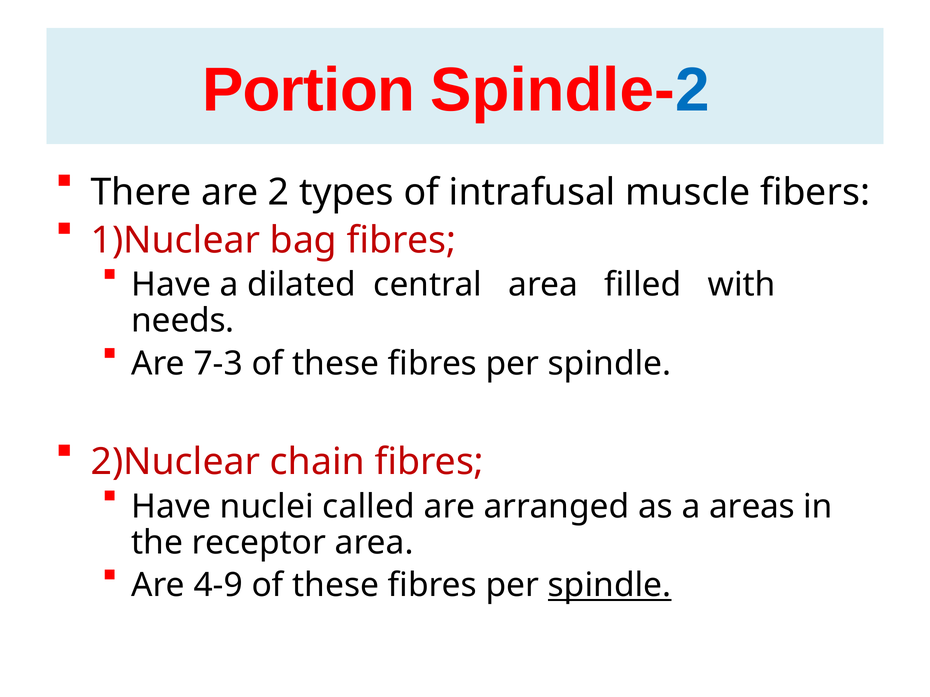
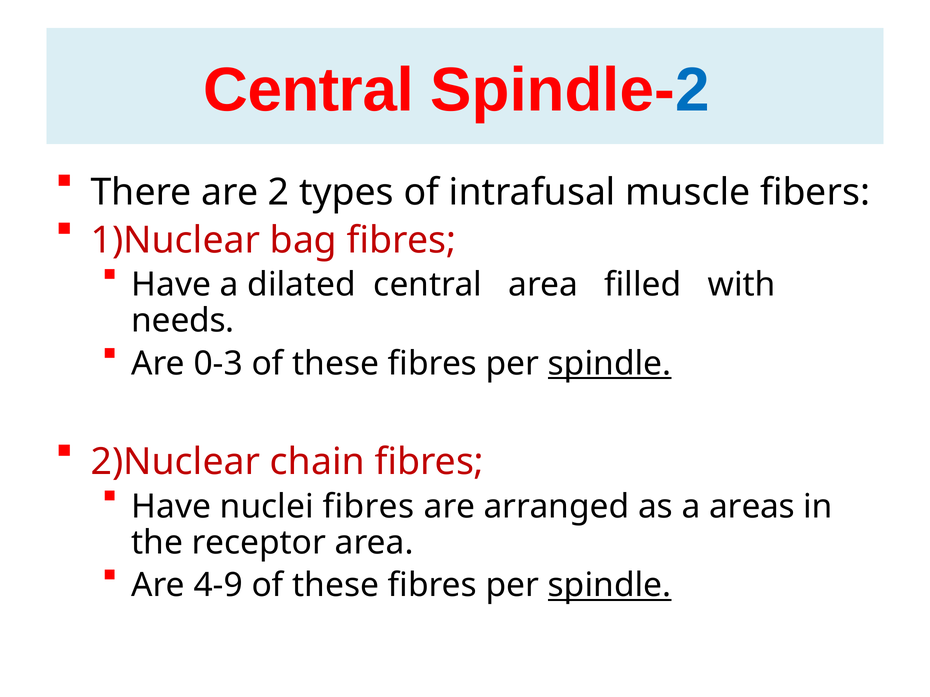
Portion at (309, 90): Portion -> Central
7-3: 7-3 -> 0-3
spindle at (610, 364) underline: none -> present
nuclei called: called -> fibres
